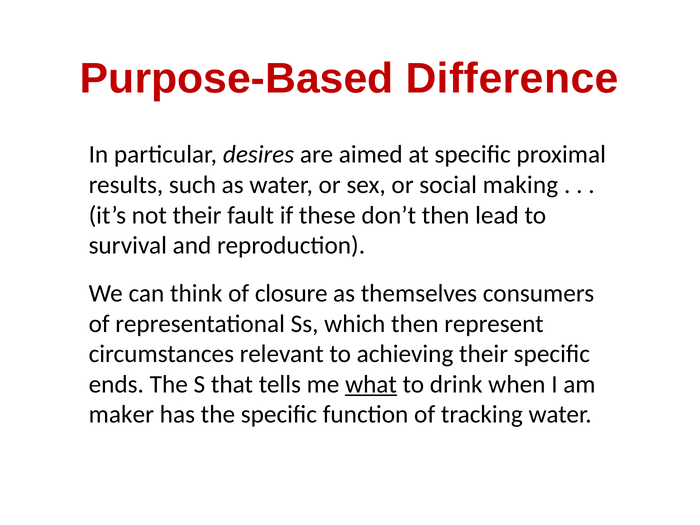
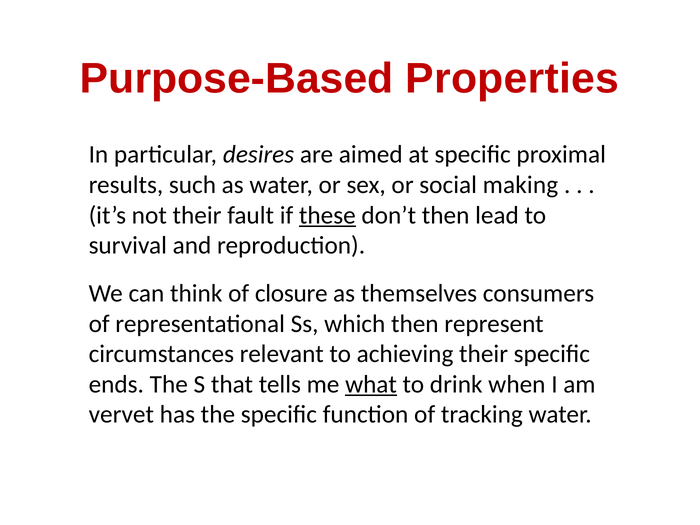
Difference: Difference -> Properties
these underline: none -> present
maker: maker -> vervet
